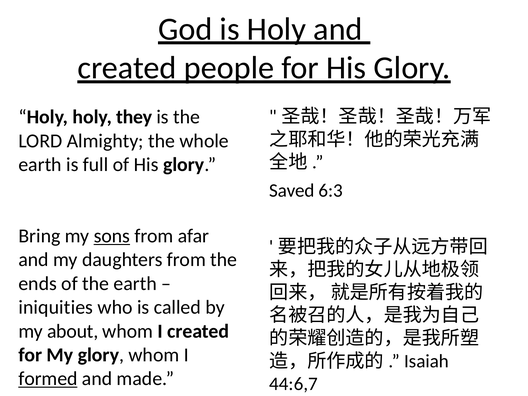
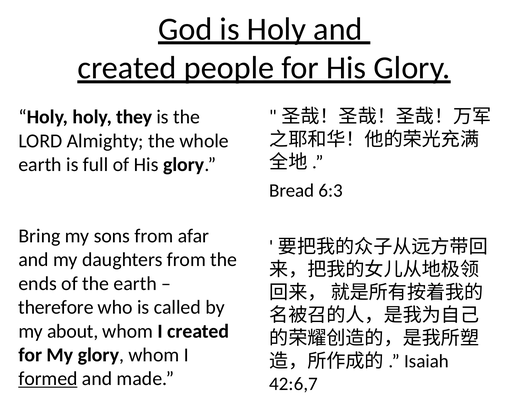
Saved: Saved -> Bread
sons underline: present -> none
iniquities: iniquities -> therefore
44:6,7: 44:6,7 -> 42:6,7
